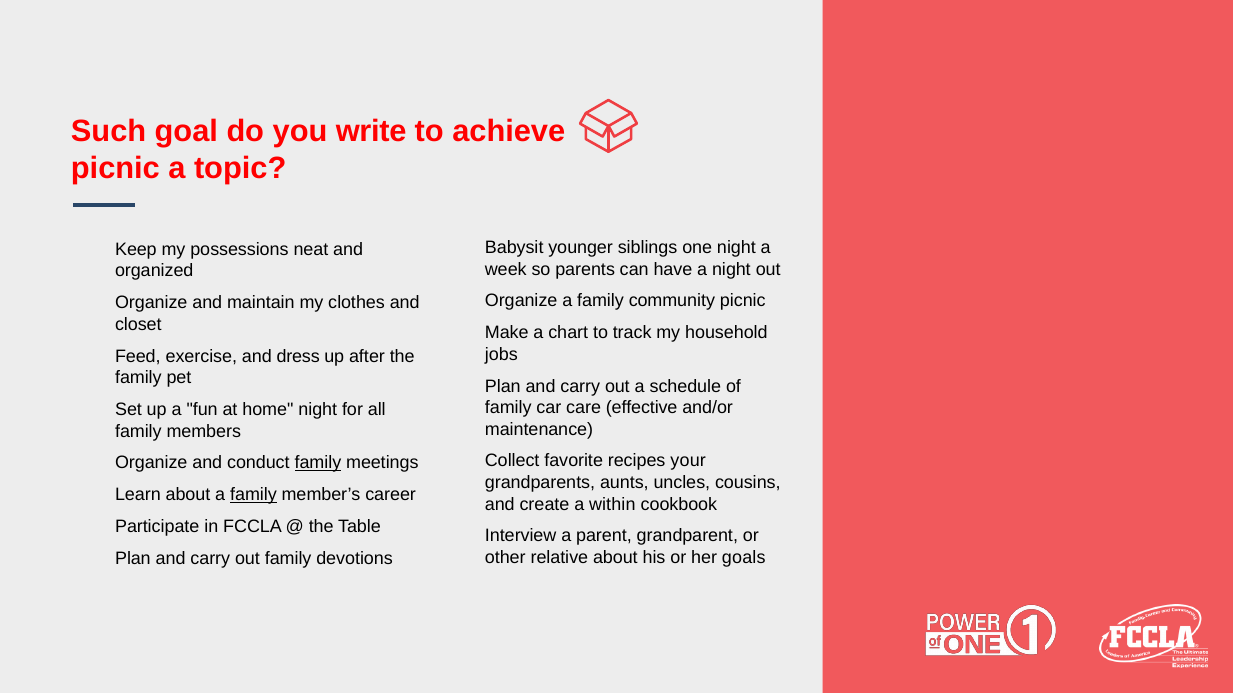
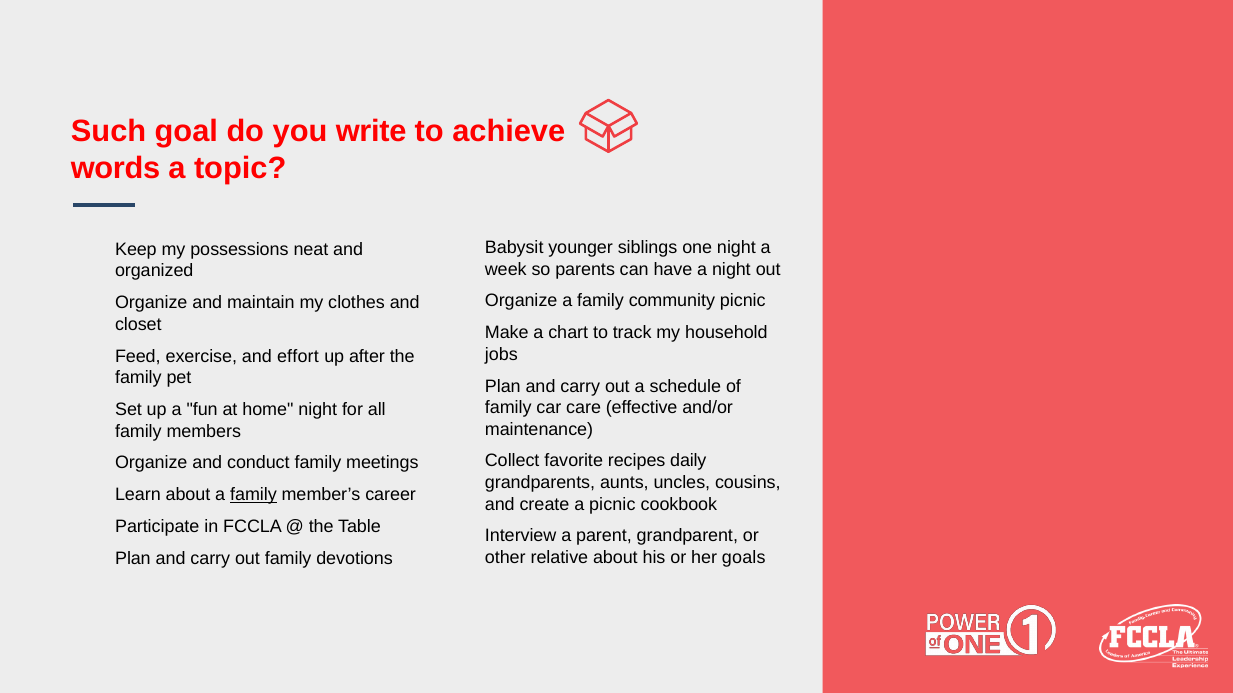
picnic at (115, 169): picnic -> words
dress: dress -> effort
your: your -> daily
family at (318, 463) underline: present -> none
a within: within -> picnic
